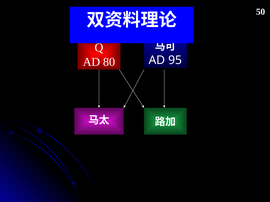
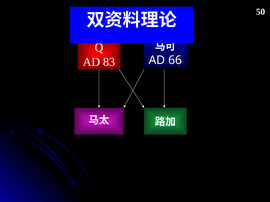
80: 80 -> 83
95: 95 -> 66
